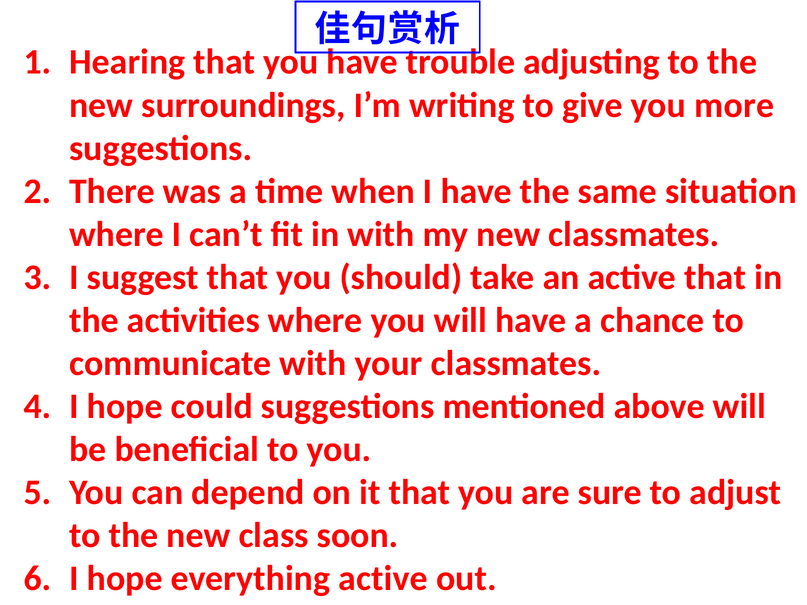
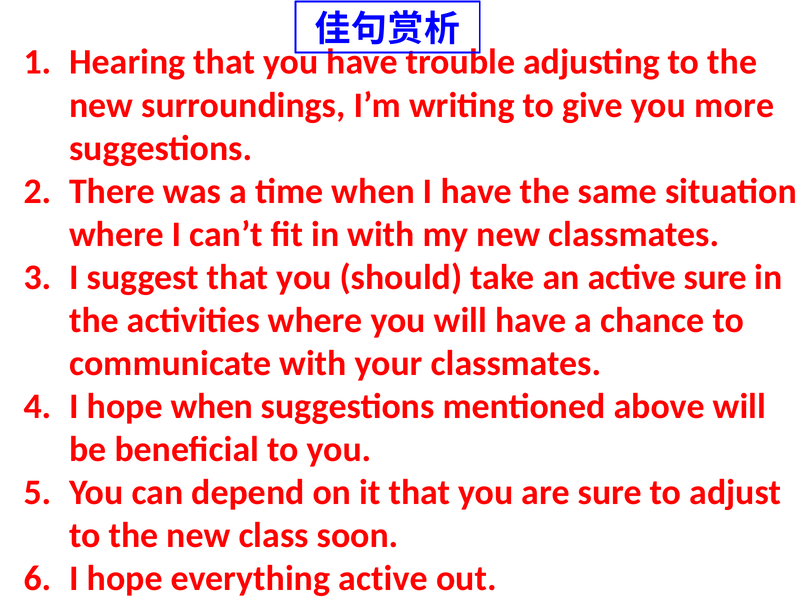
active that: that -> sure
hope could: could -> when
